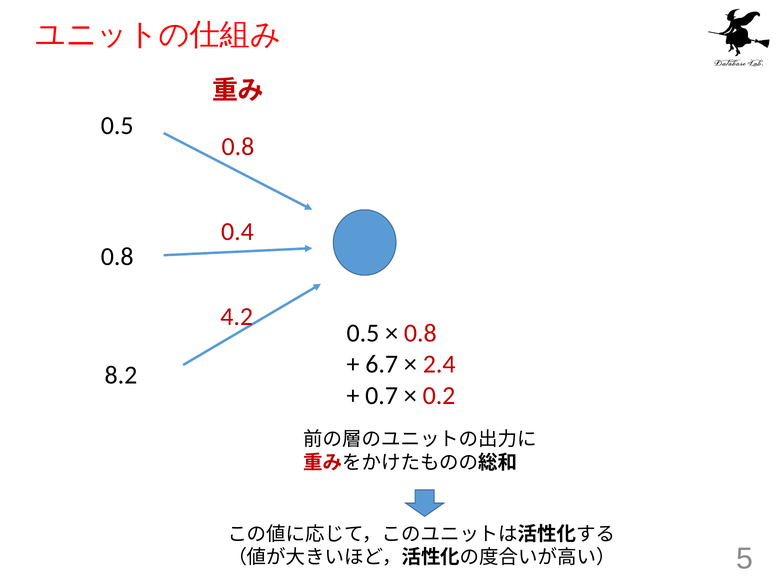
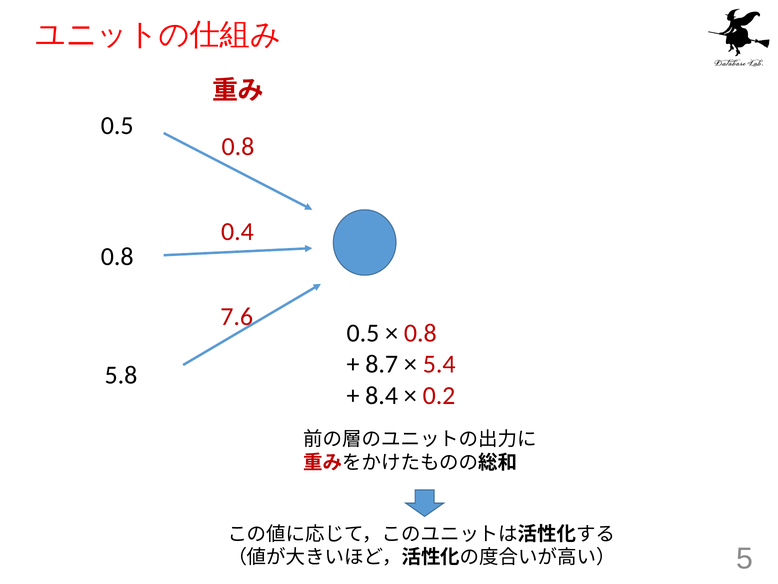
4.2: 4.2 -> 7.6
6.7: 6.7 -> 8.7
2.4: 2.4 -> 5.4
8.2: 8.2 -> 5.8
0.7: 0.7 -> 8.4
